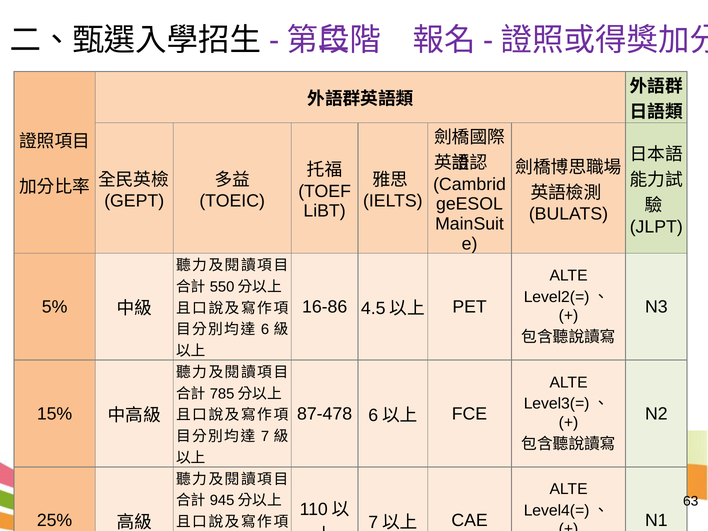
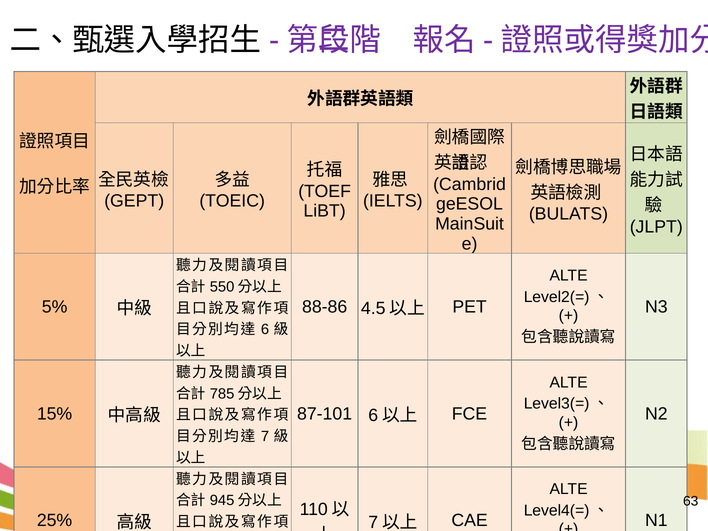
16-86: 16-86 -> 88-86
87-478: 87-478 -> 87-101
